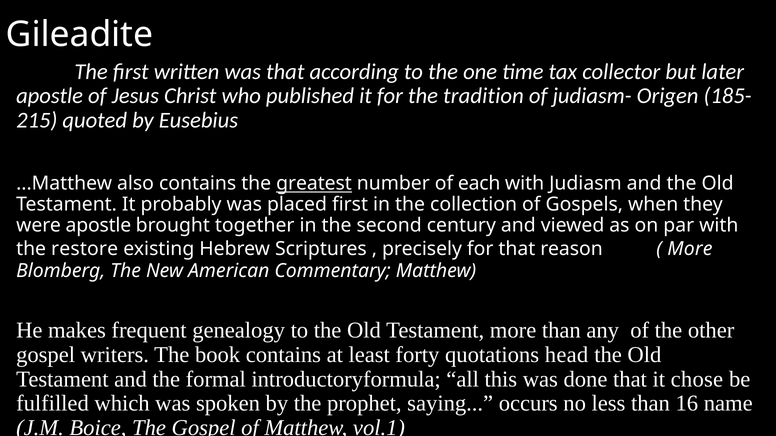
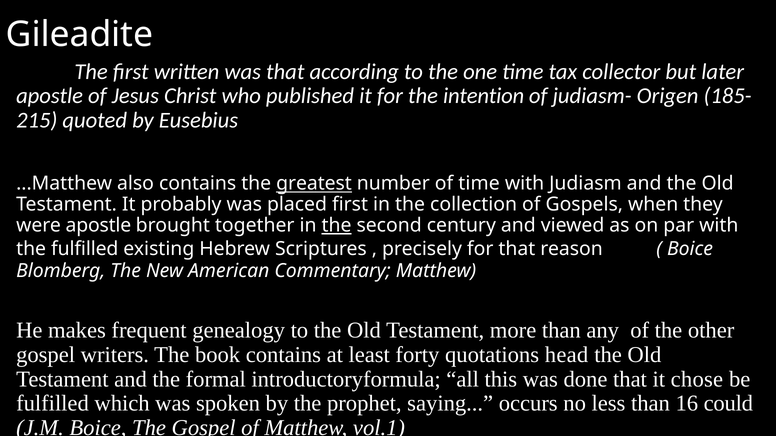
tradition: tradition -> intention
of each: each -> time
the at (337, 226) underline: none -> present
the restore: restore -> fulfilled
More at (690, 249): More -> Boice
name: name -> could
